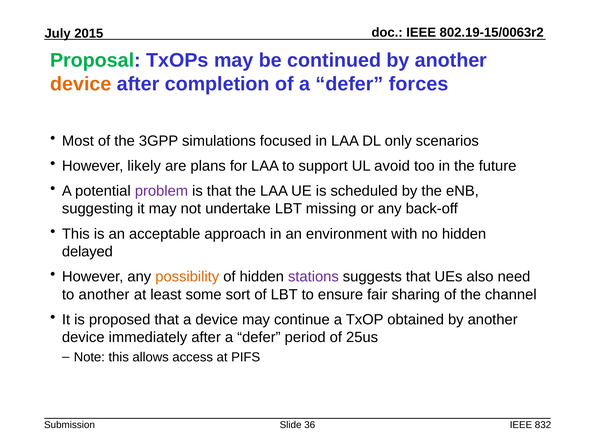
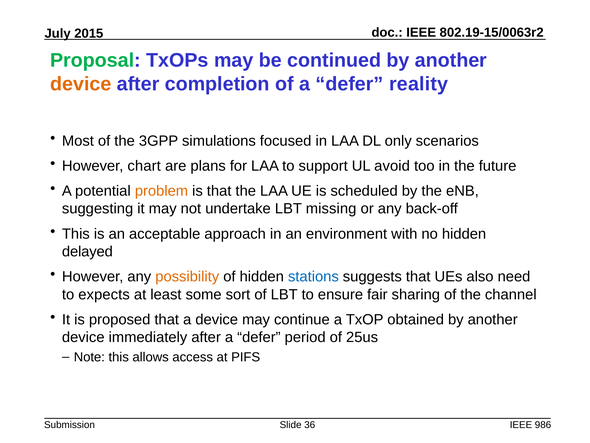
forces: forces -> reality
likely: likely -> chart
problem colour: purple -> orange
stations colour: purple -> blue
to another: another -> expects
832: 832 -> 986
